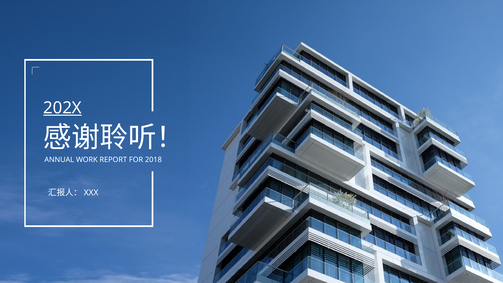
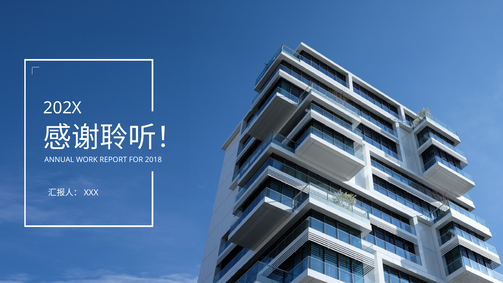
202X underline: present -> none
